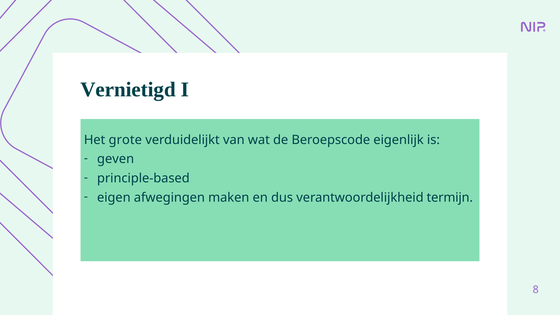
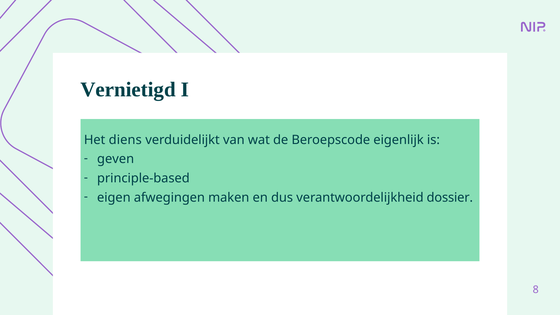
grote: grote -> diens
termijn: termijn -> dossier
